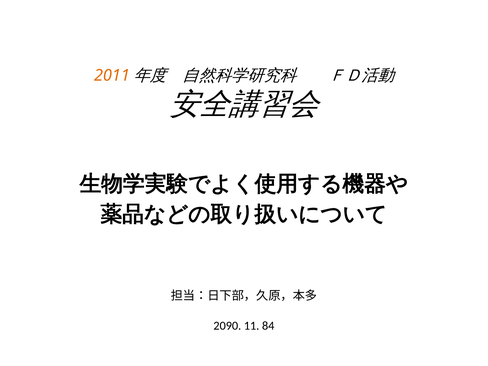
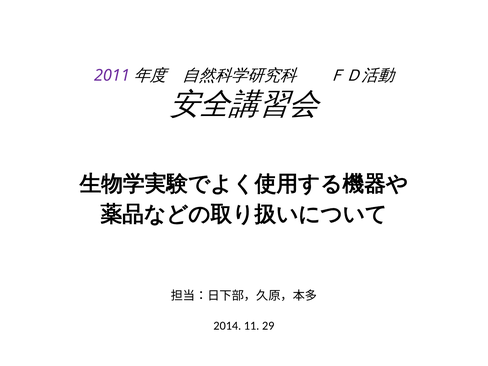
2011 colour: orange -> purple
2090: 2090 -> 2014
84: 84 -> 29
